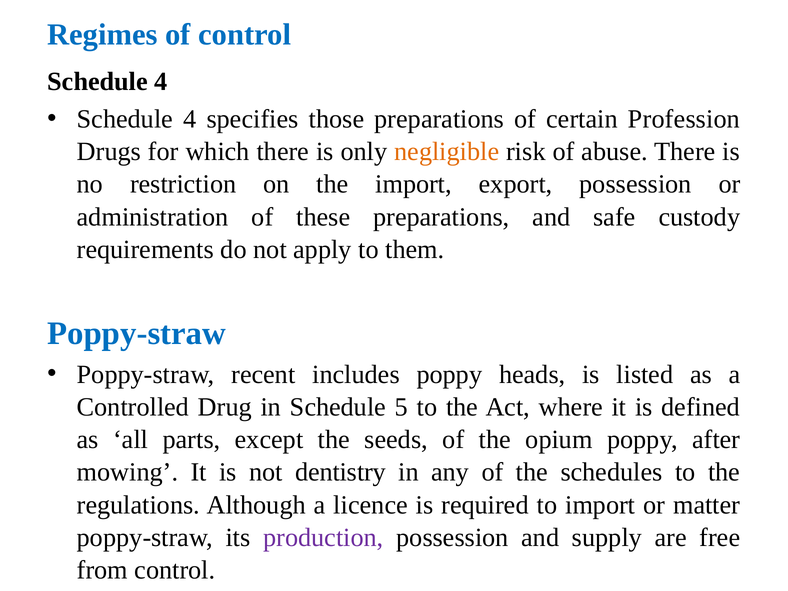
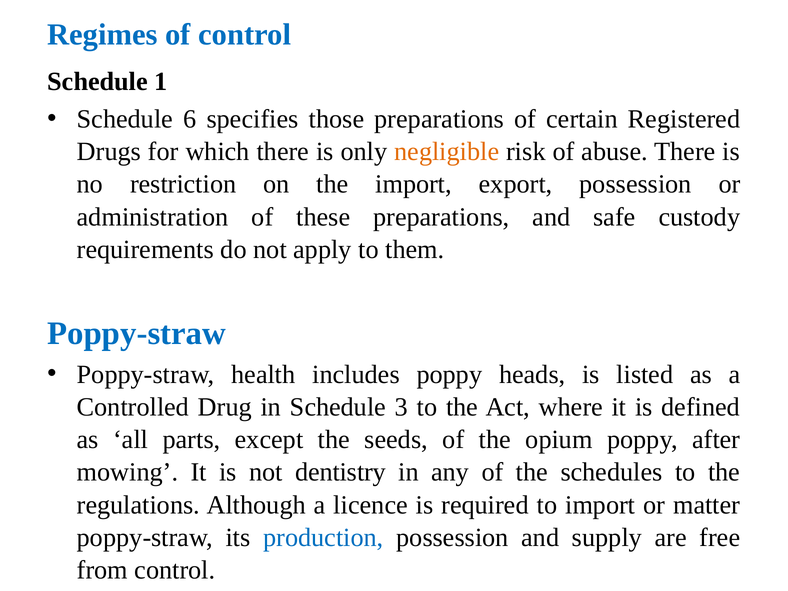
4 at (161, 82): 4 -> 1
4 at (190, 119): 4 -> 6
Profession: Profession -> Registered
recent: recent -> health
5: 5 -> 3
production colour: purple -> blue
